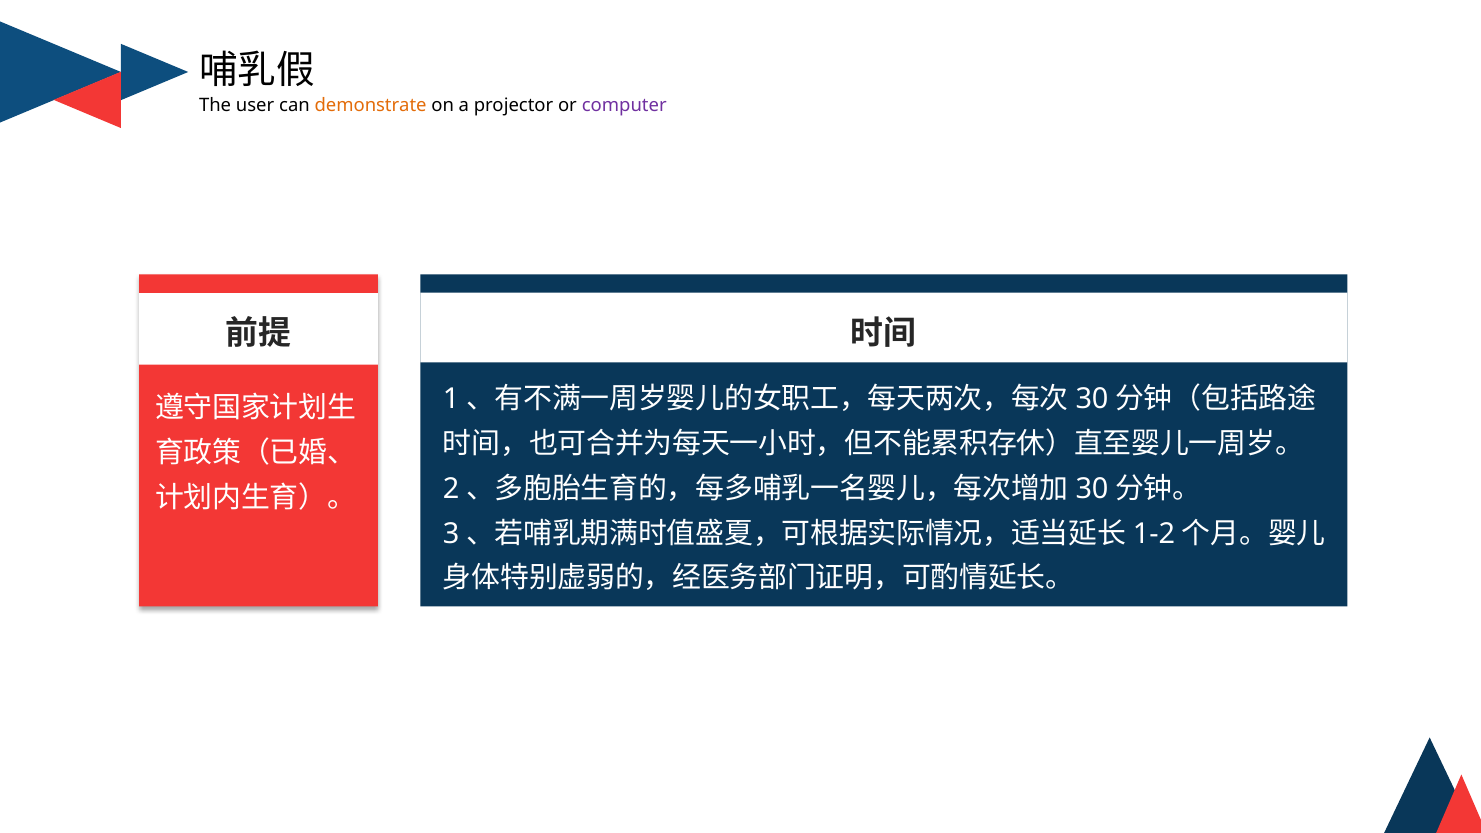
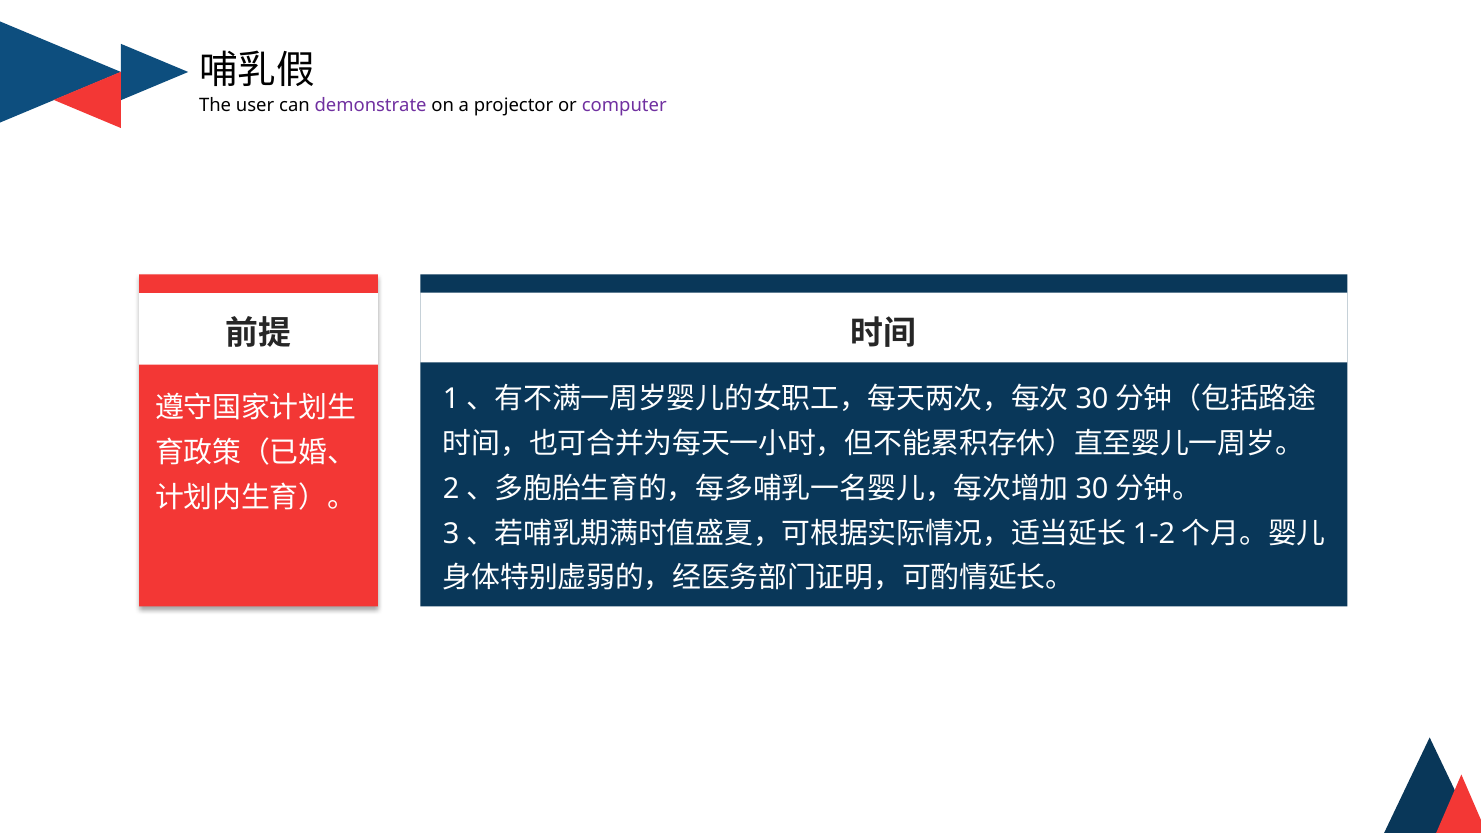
demonstrate colour: orange -> purple
